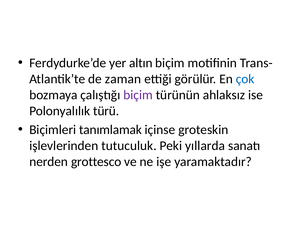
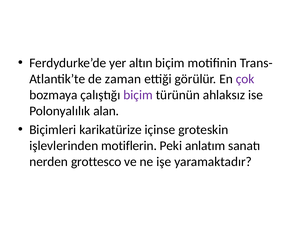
çok colour: blue -> purple
türü: türü -> alan
tanımlamak: tanımlamak -> karikatürize
tutuculuk: tutuculuk -> motiflerin
yıllarda: yıllarda -> anlatım
